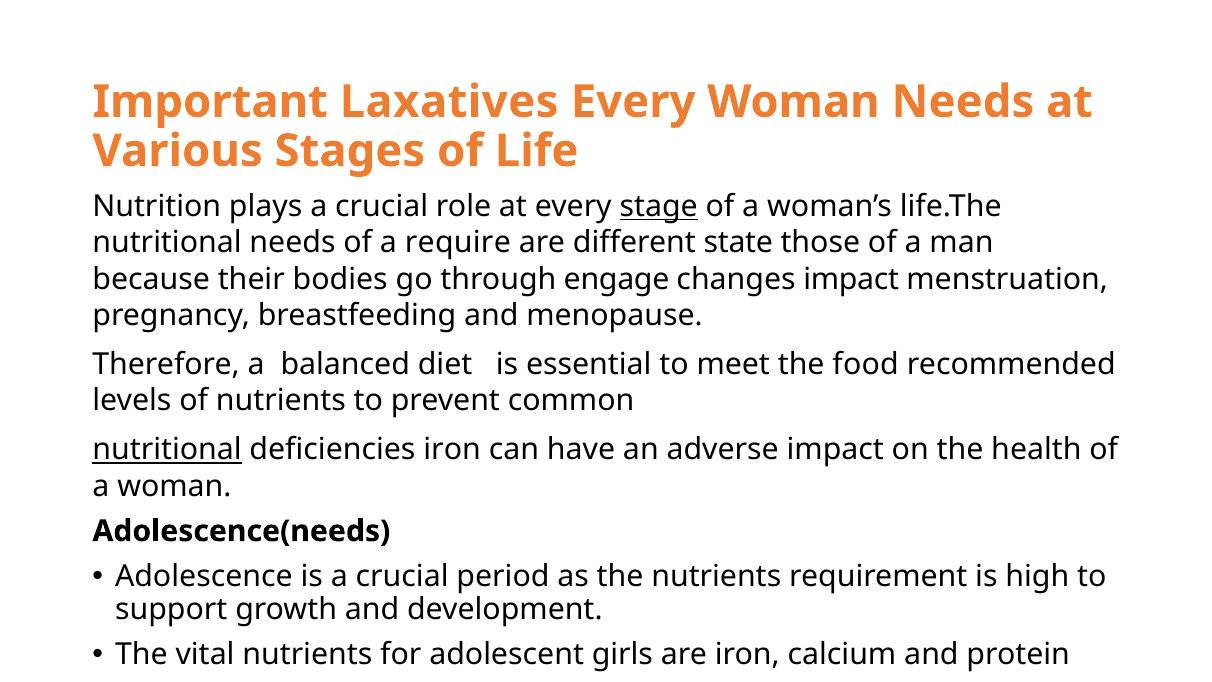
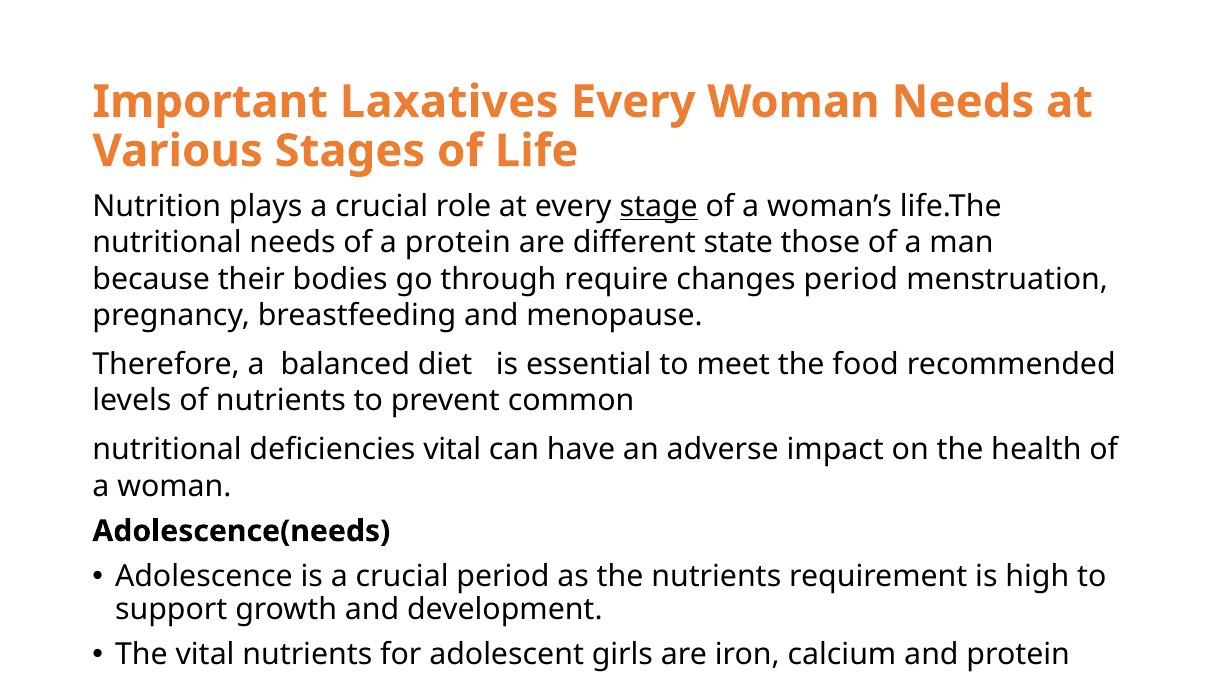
a require: require -> protein
engage: engage -> require
changes impact: impact -> period
nutritional at (167, 450) underline: present -> none
deficiencies iron: iron -> vital
